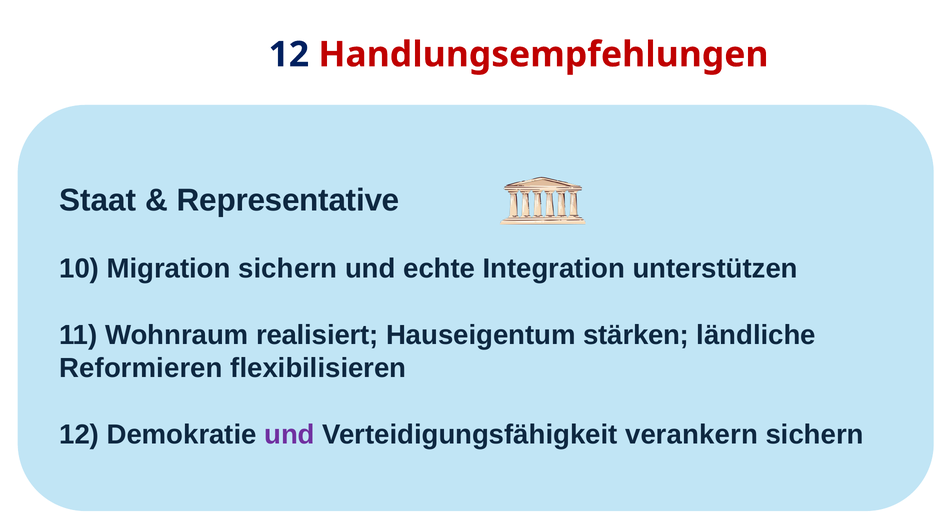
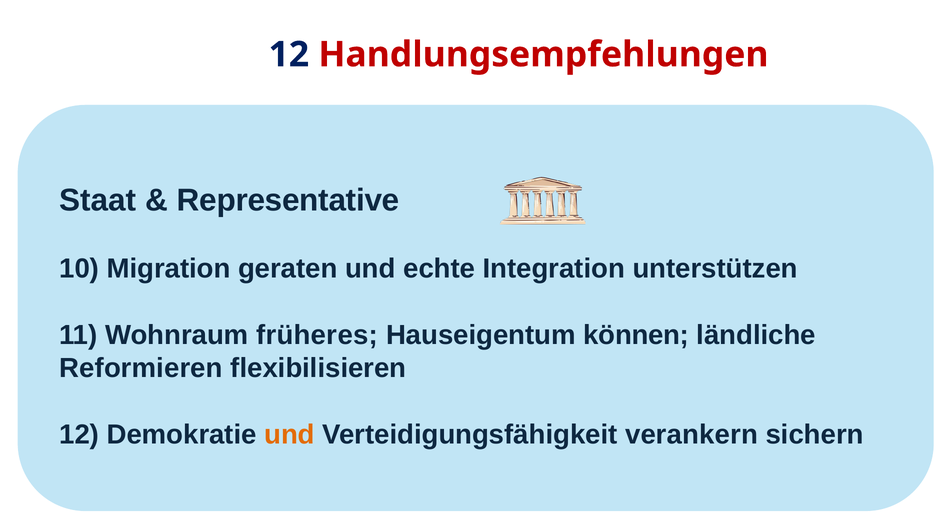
Migration sichern: sichern -> geraten
realisiert: realisiert -> früheres
stärken: stärken -> können
und at (289, 435) colour: purple -> orange
